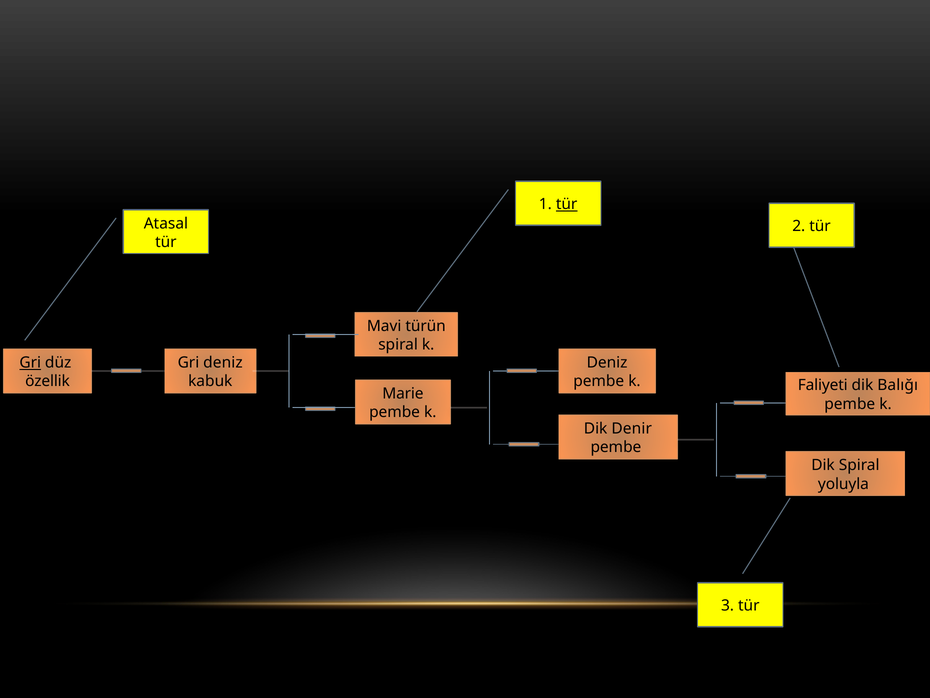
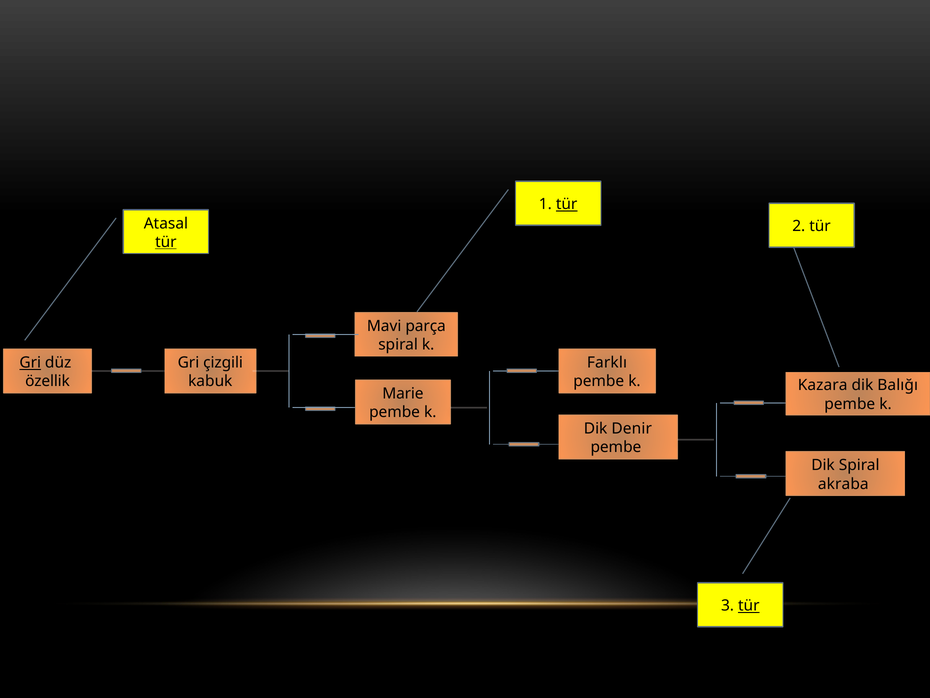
tür at (166, 242) underline: none -> present
türün: türün -> parça
Gri deniz: deniz -> çizgili
Deniz at (607, 362): Deniz -> Farklı
Faliyeti: Faliyeti -> Kazara
yoluyla: yoluyla -> akraba
tür at (749, 605) underline: none -> present
